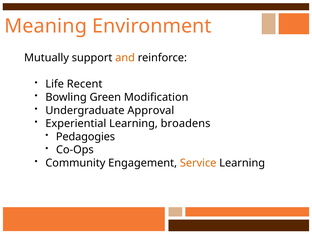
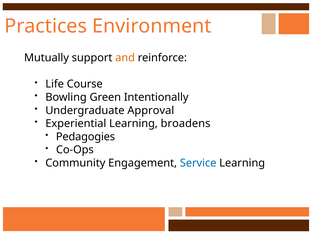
Meaning: Meaning -> Practices
Recent: Recent -> Course
Modification: Modification -> Intentionally
Service colour: orange -> blue
